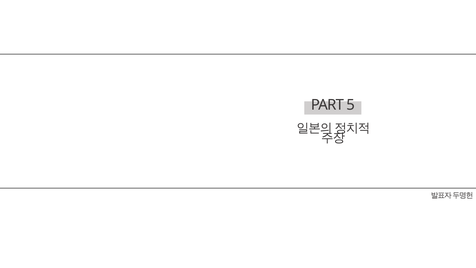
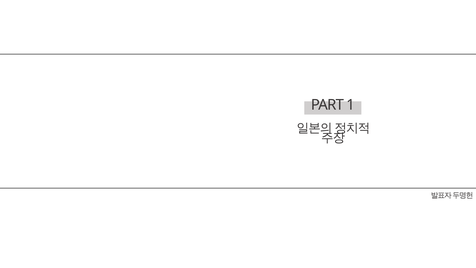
5: 5 -> 1
